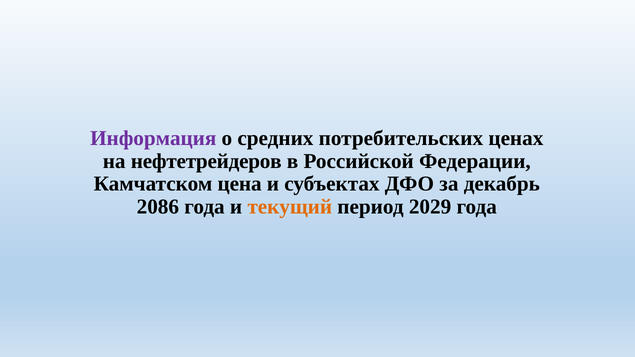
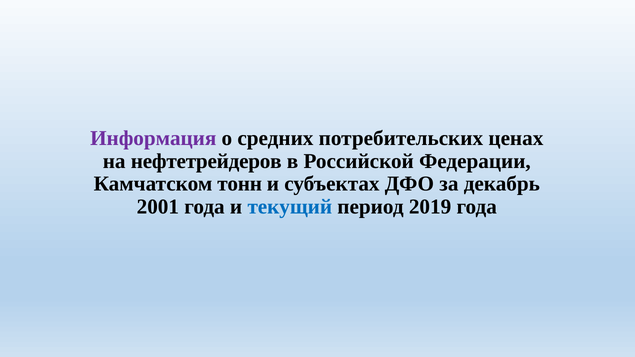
цена: цена -> тонн
2086: 2086 -> 2001
текущий colour: orange -> blue
2029: 2029 -> 2019
